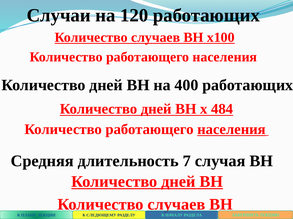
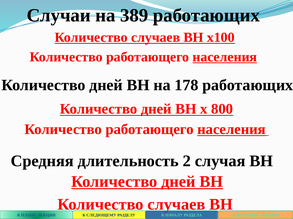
120: 120 -> 389
населения at (225, 57) underline: none -> present
400: 400 -> 178
484: 484 -> 800
7: 7 -> 2
